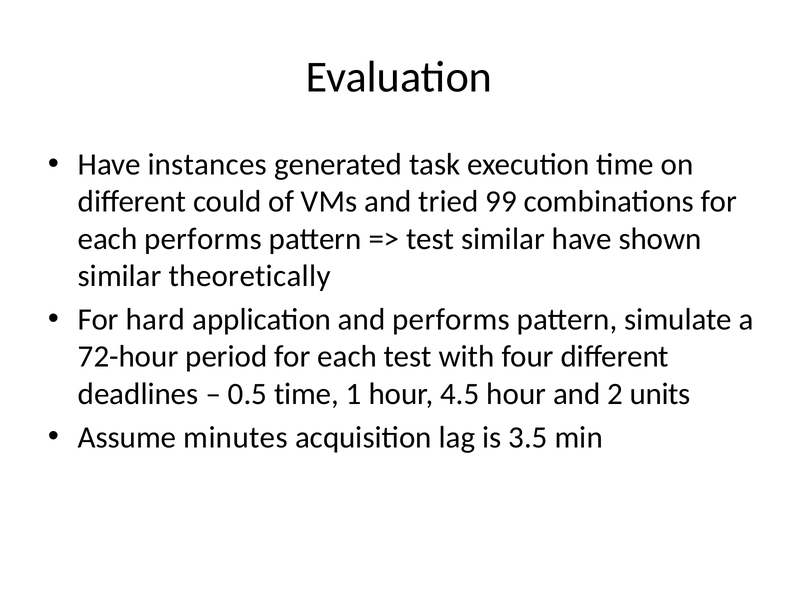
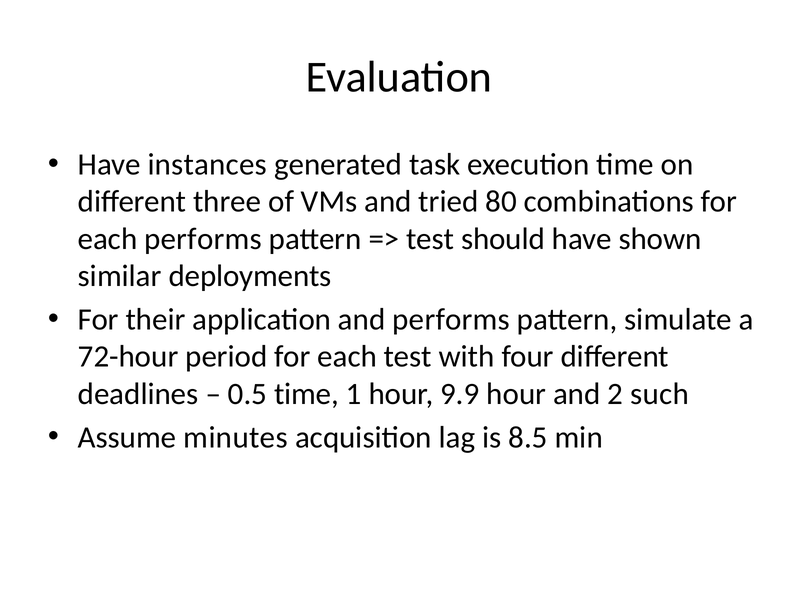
could: could -> three
99: 99 -> 80
test similar: similar -> should
theoretically: theoretically -> deployments
hard: hard -> their
4.5: 4.5 -> 9.9
units: units -> such
3.5: 3.5 -> 8.5
